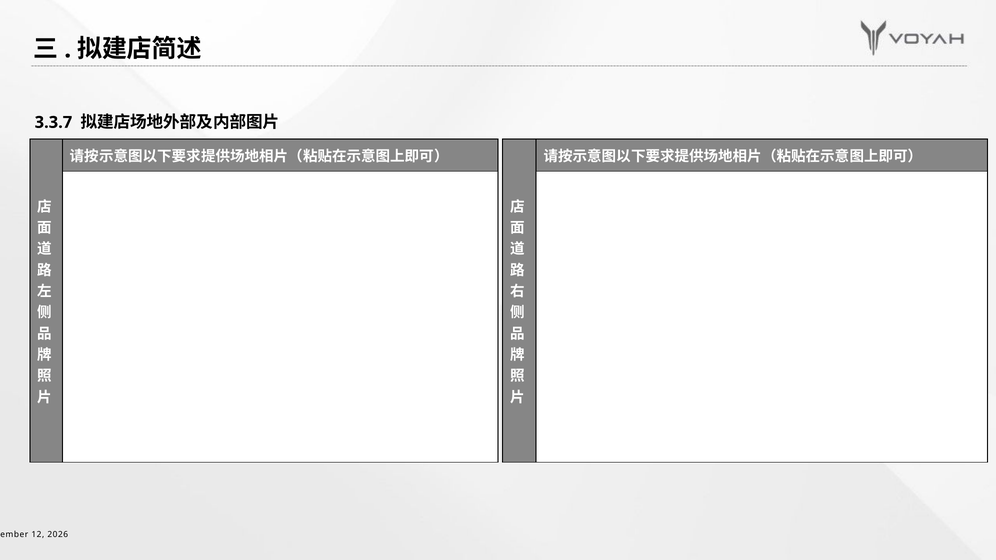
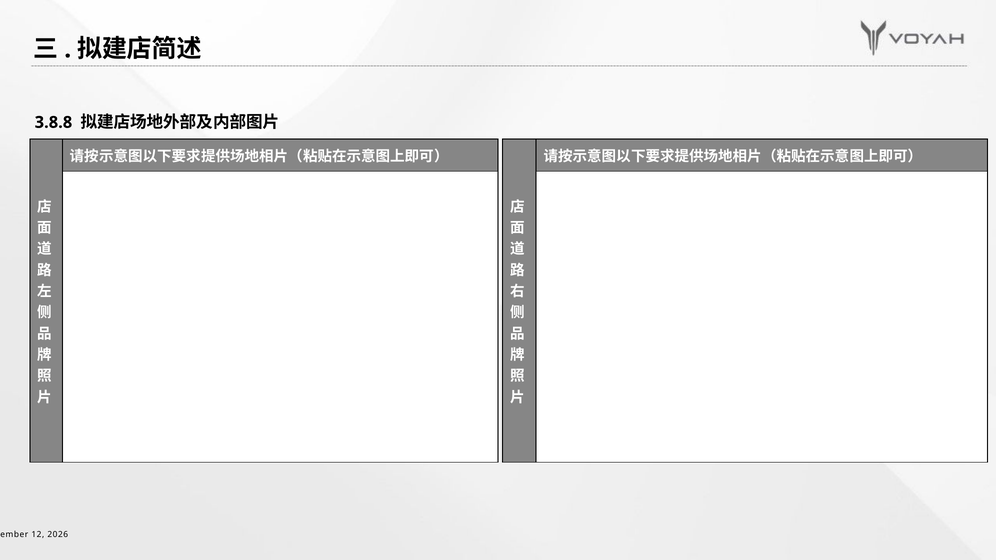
3.3.7: 3.3.7 -> 3.8.8
